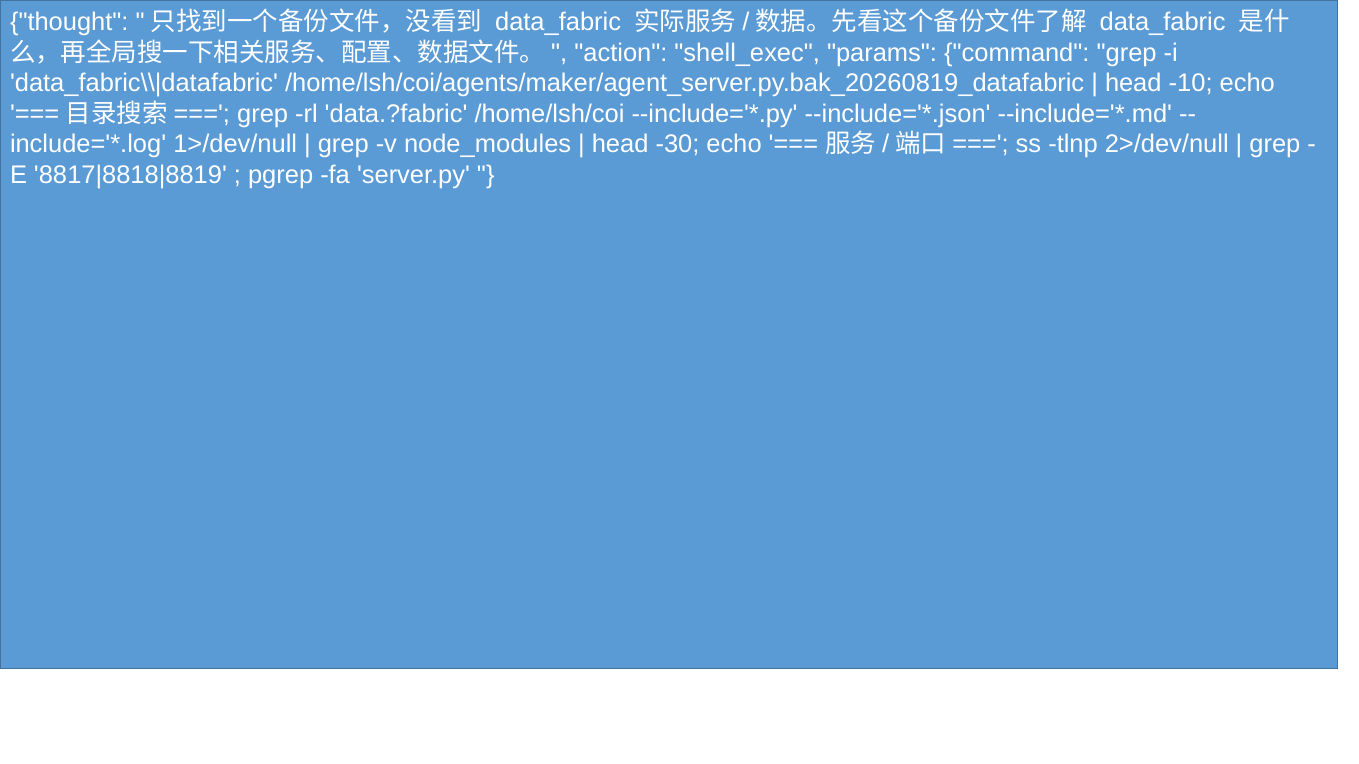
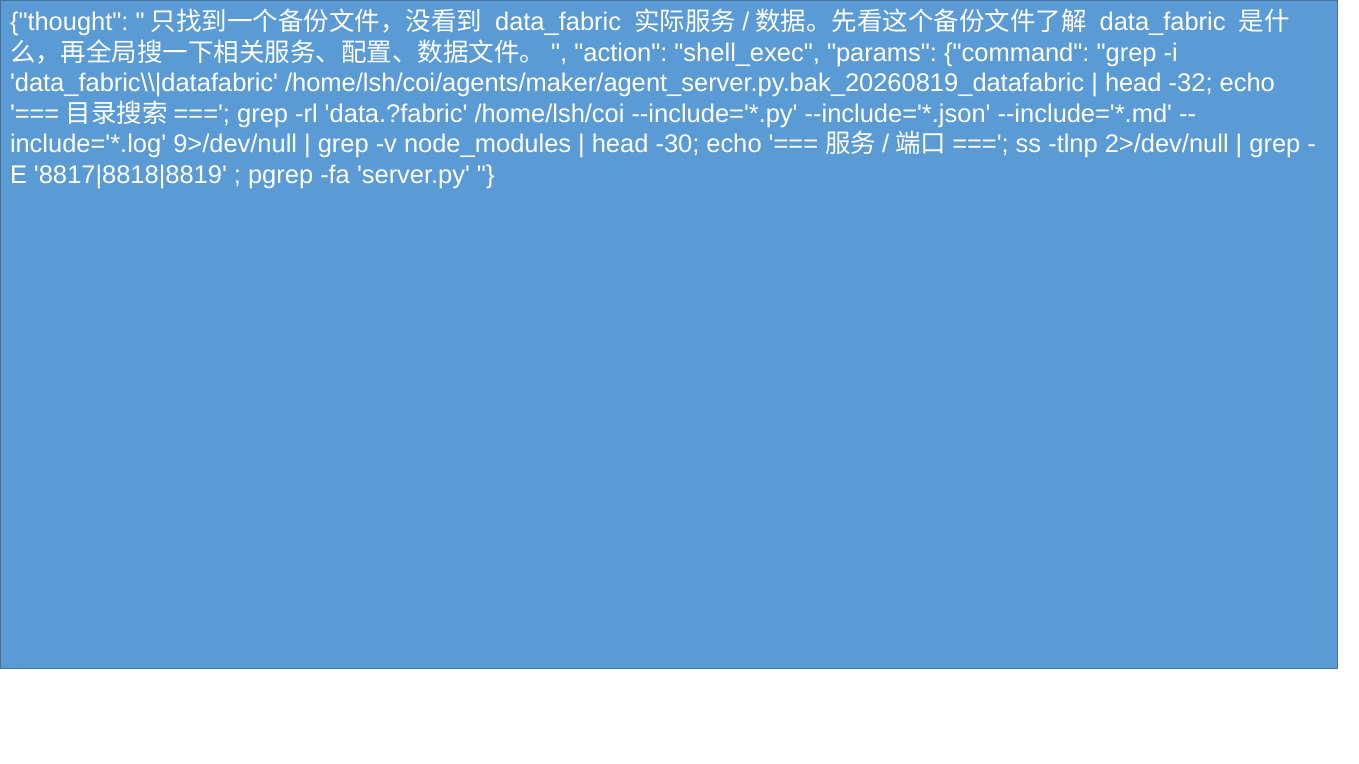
-10: -10 -> -32
1>/dev/null: 1>/dev/null -> 9>/dev/null
